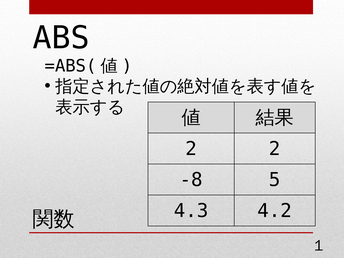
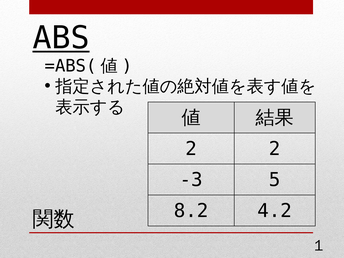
ABS underline: none -> present
-8: -8 -> -3
4.3: 4.3 -> 8.2
